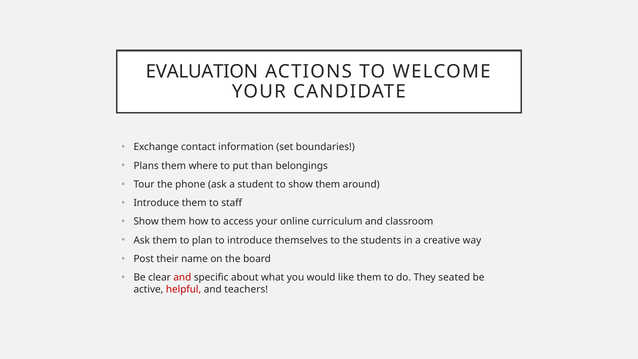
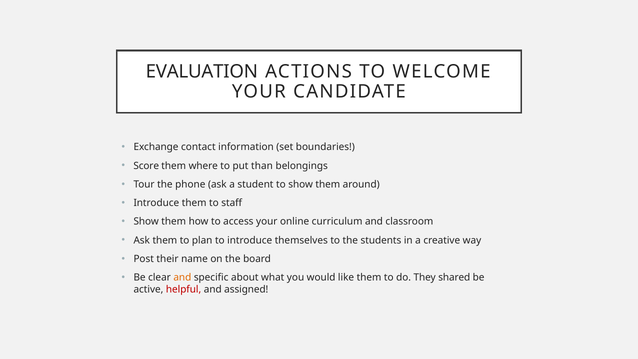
Plans: Plans -> Score
and at (182, 277) colour: red -> orange
seated: seated -> shared
teachers: teachers -> assigned
